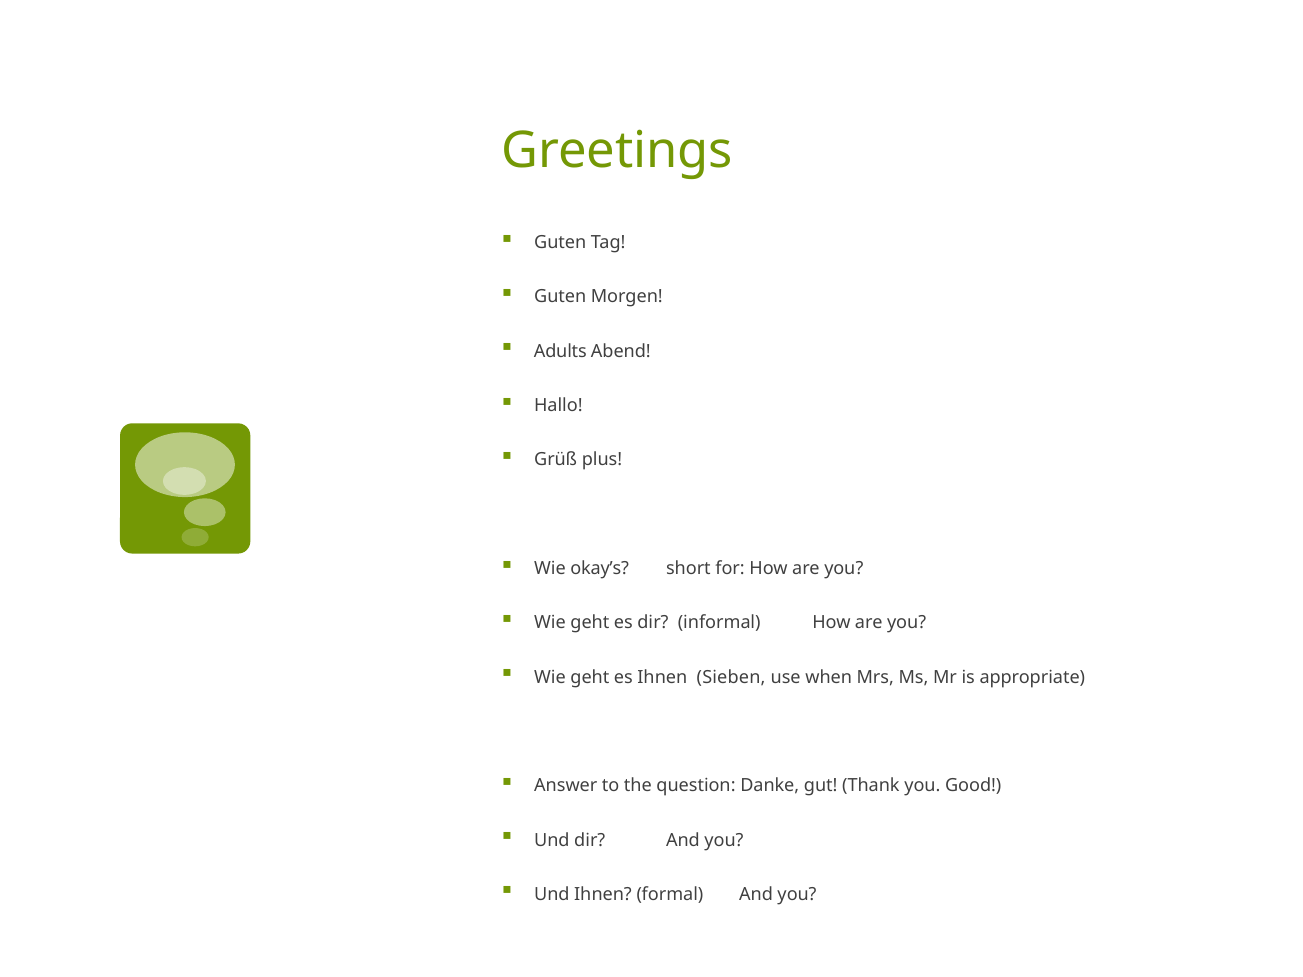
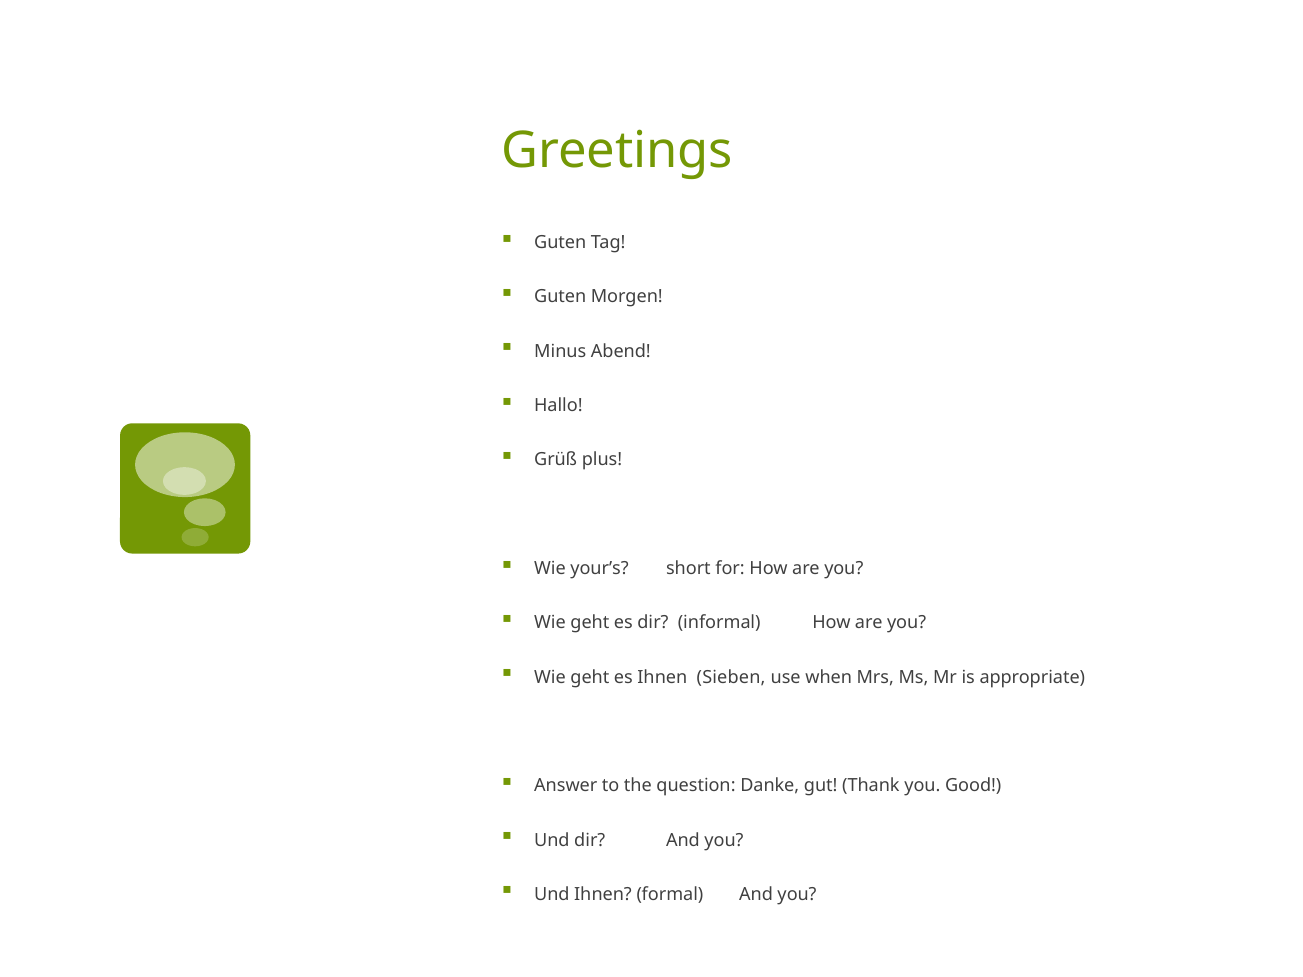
Adults: Adults -> Minus
okay’s: okay’s -> your’s
